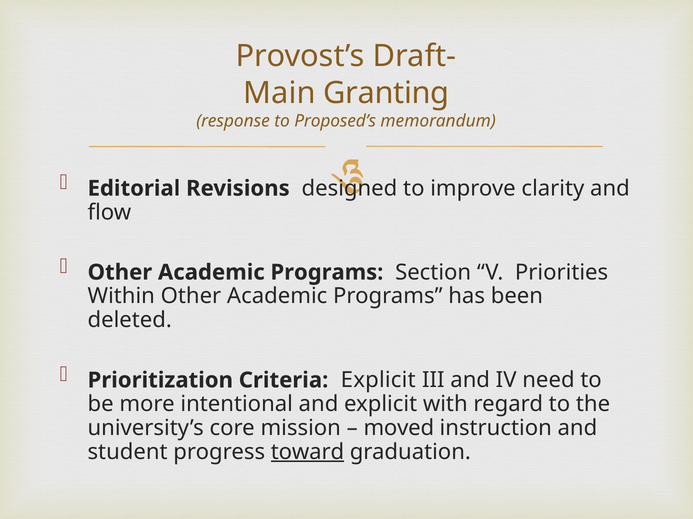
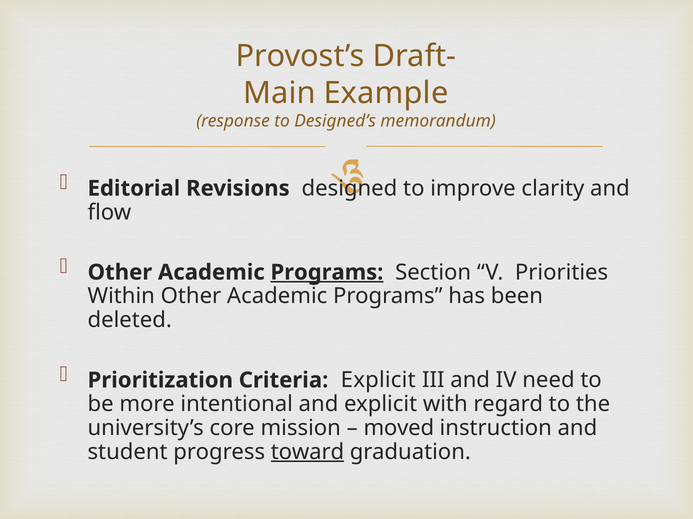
Granting: Granting -> Example
Proposed’s: Proposed’s -> Designed’s
Programs at (327, 273) underline: none -> present
